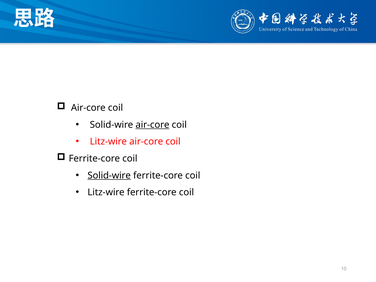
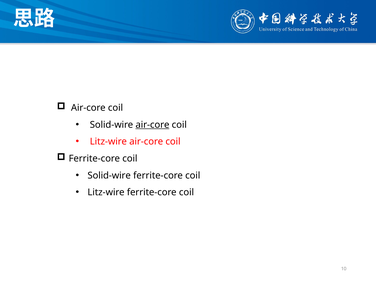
Solid-wire at (109, 175) underline: present -> none
